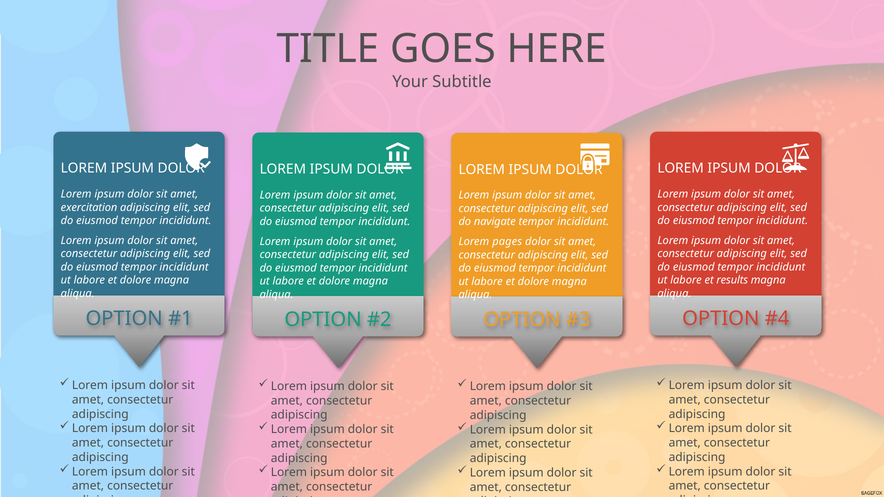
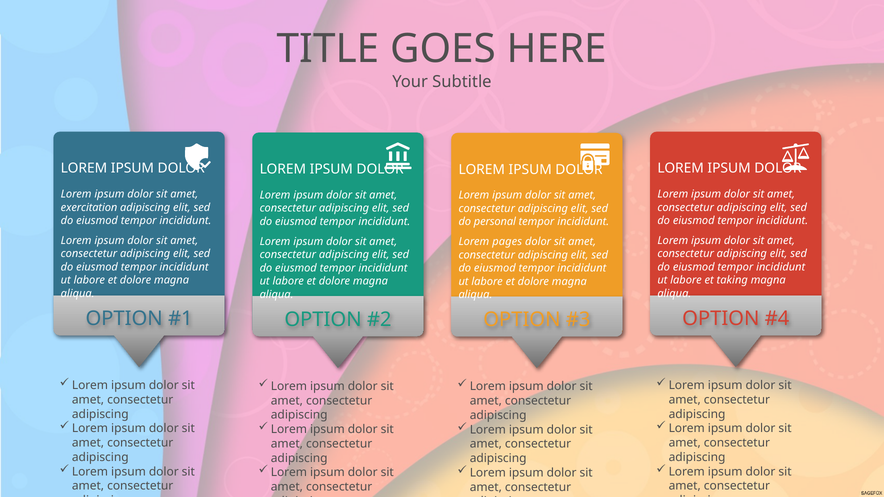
navigate: navigate -> personal
results: results -> taking
